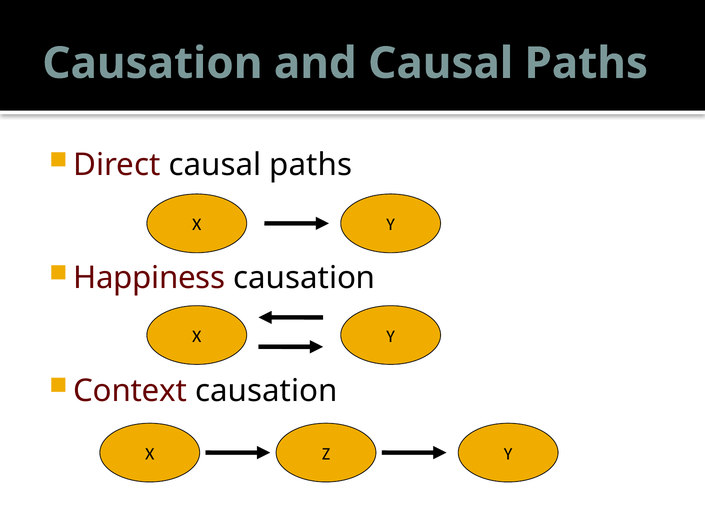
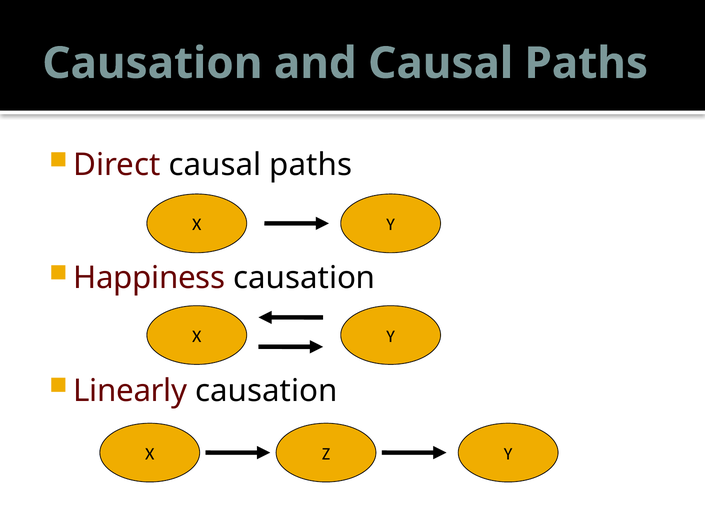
Context: Context -> Linearly
